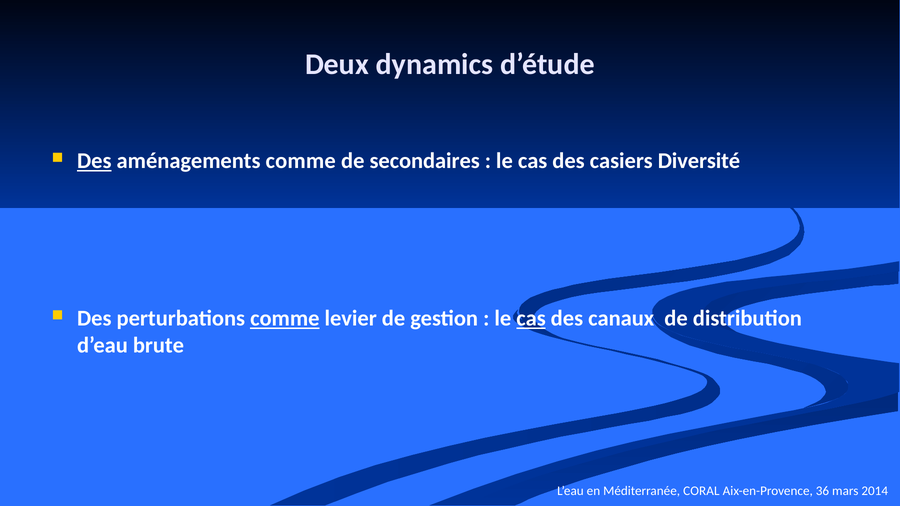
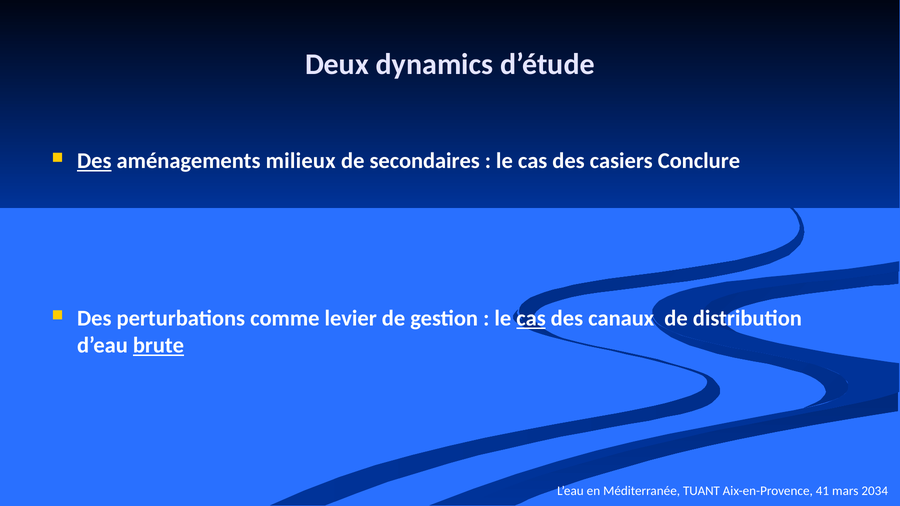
aménagements comme: comme -> milieux
Diversité: Diversité -> Conclure
comme at (285, 319) underline: present -> none
brute underline: none -> present
CORAL: CORAL -> TUANT
36: 36 -> 41
2014: 2014 -> 2034
